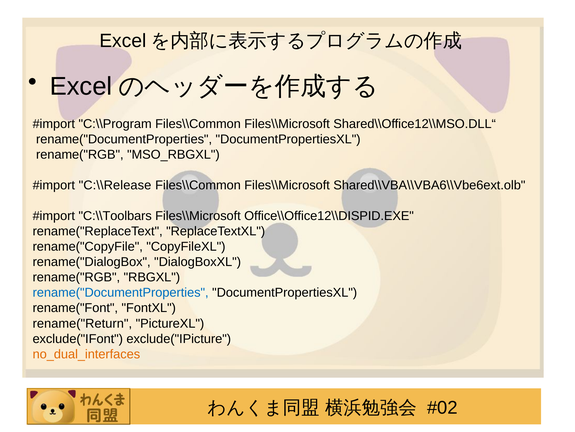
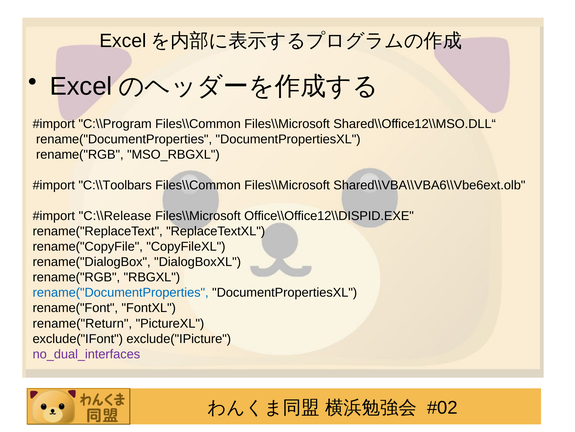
C:\\Release: C:\\Release -> C:\\Toolbars
C:\\Toolbars: C:\\Toolbars -> C:\\Release
no_dual_interfaces colour: orange -> purple
